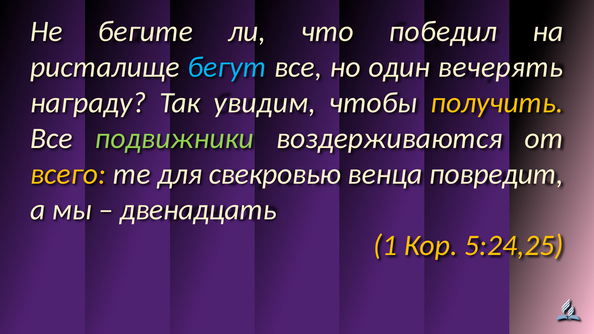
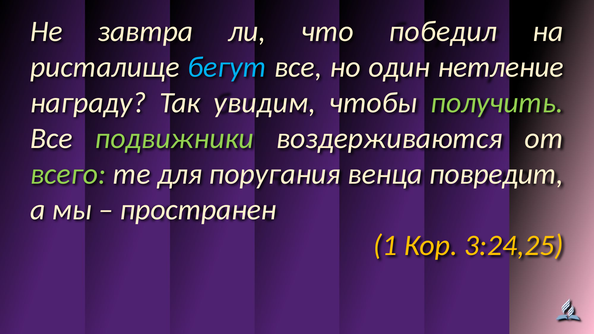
бегите: бегите -> завтра
вечерять: вечерять -> нетление
получить colour: yellow -> light green
всего colour: yellow -> light green
свекровью: свекровью -> поругания
двенадцать: двенадцать -> пространен
5:24,25: 5:24,25 -> 3:24,25
